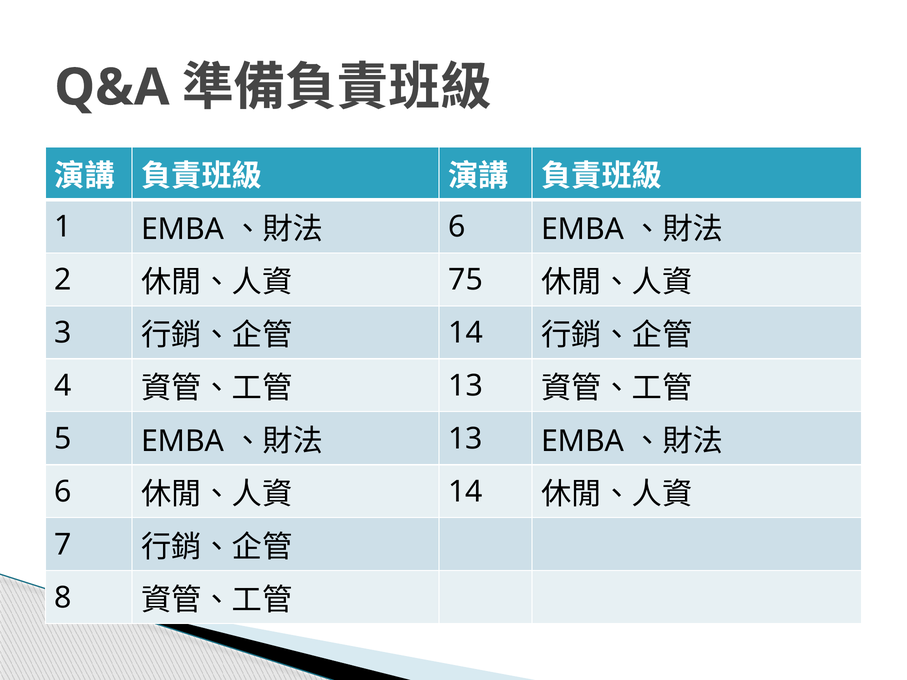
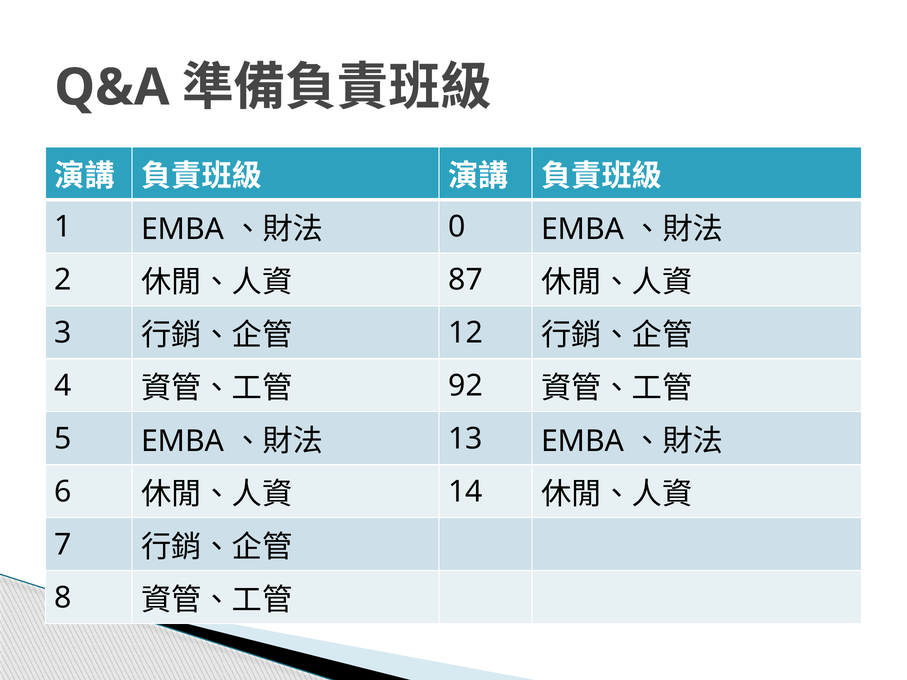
6 at (457, 227): 6 -> 0
75: 75 -> 87
14 at (466, 333): 14 -> 12
13 at (466, 386): 13 -> 92
